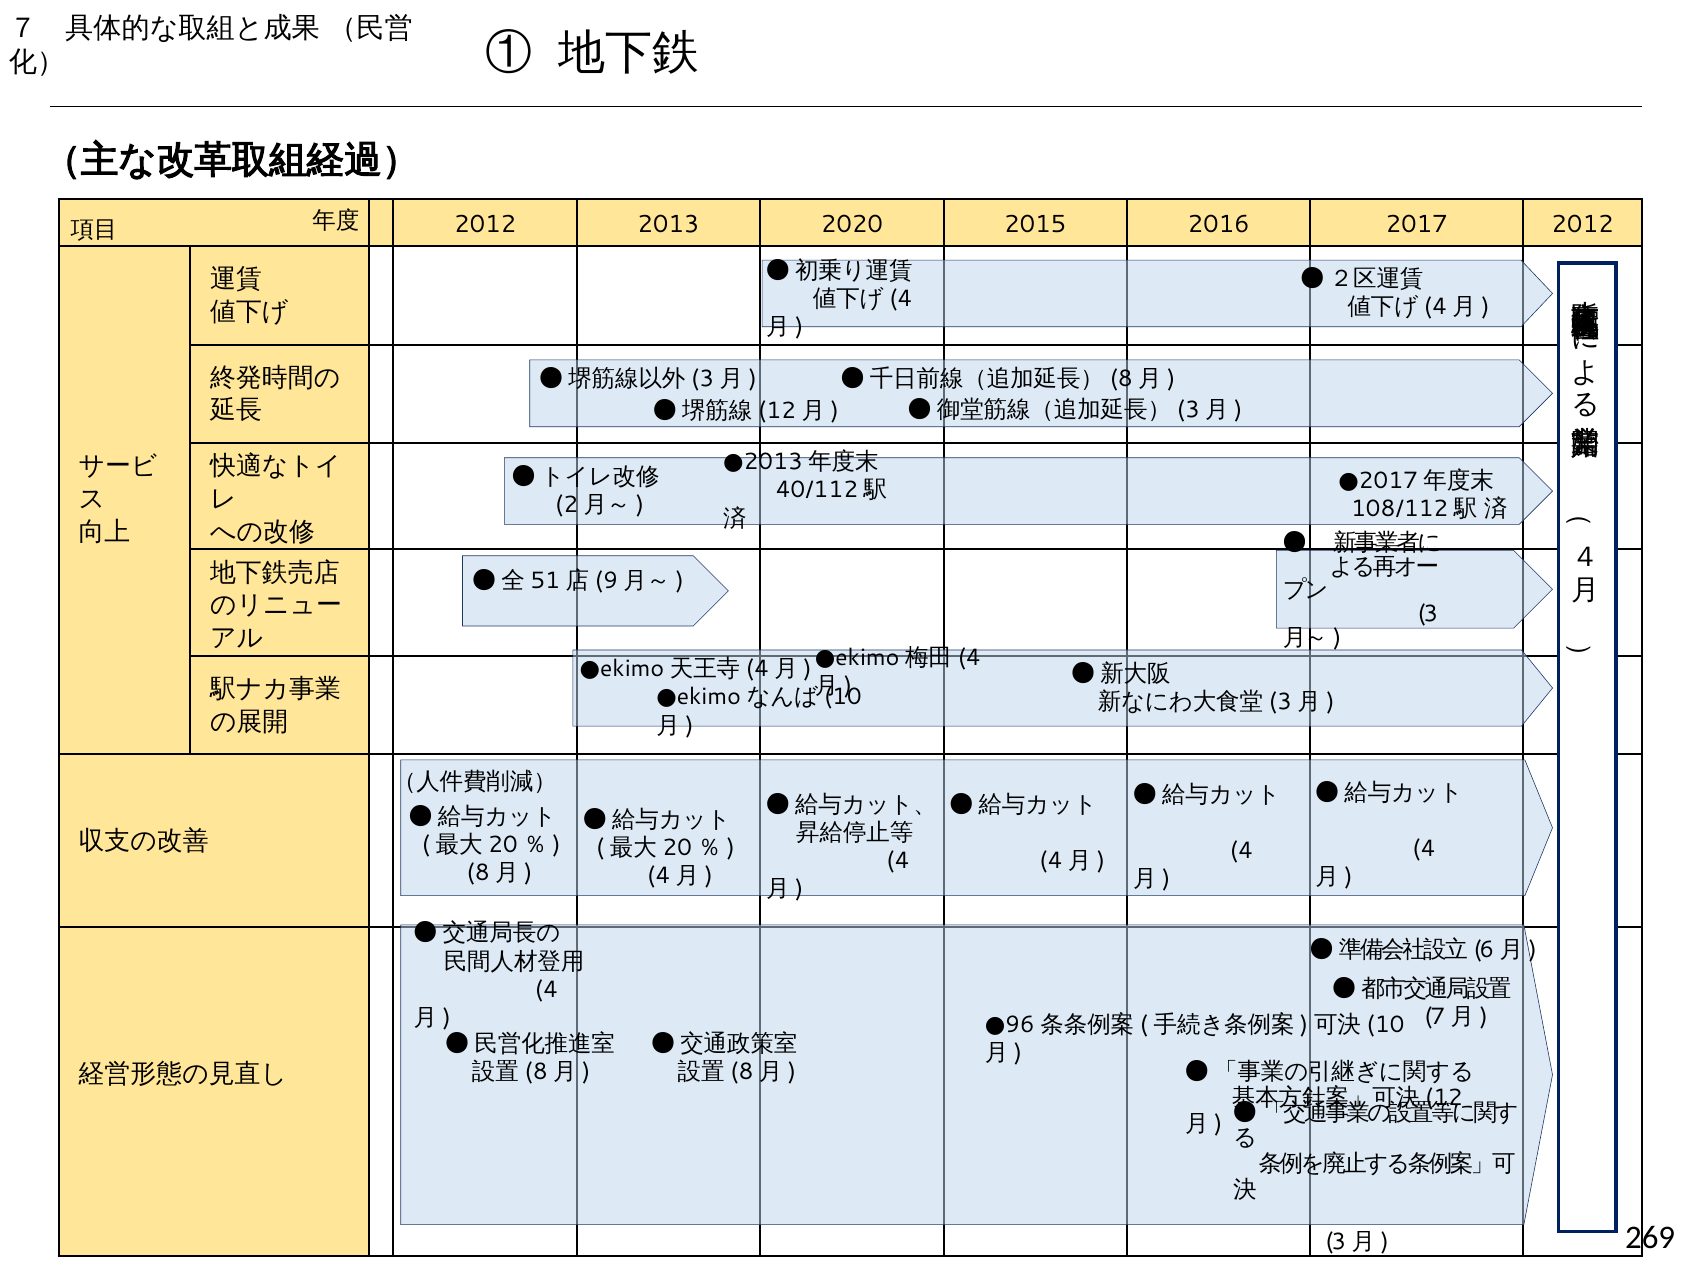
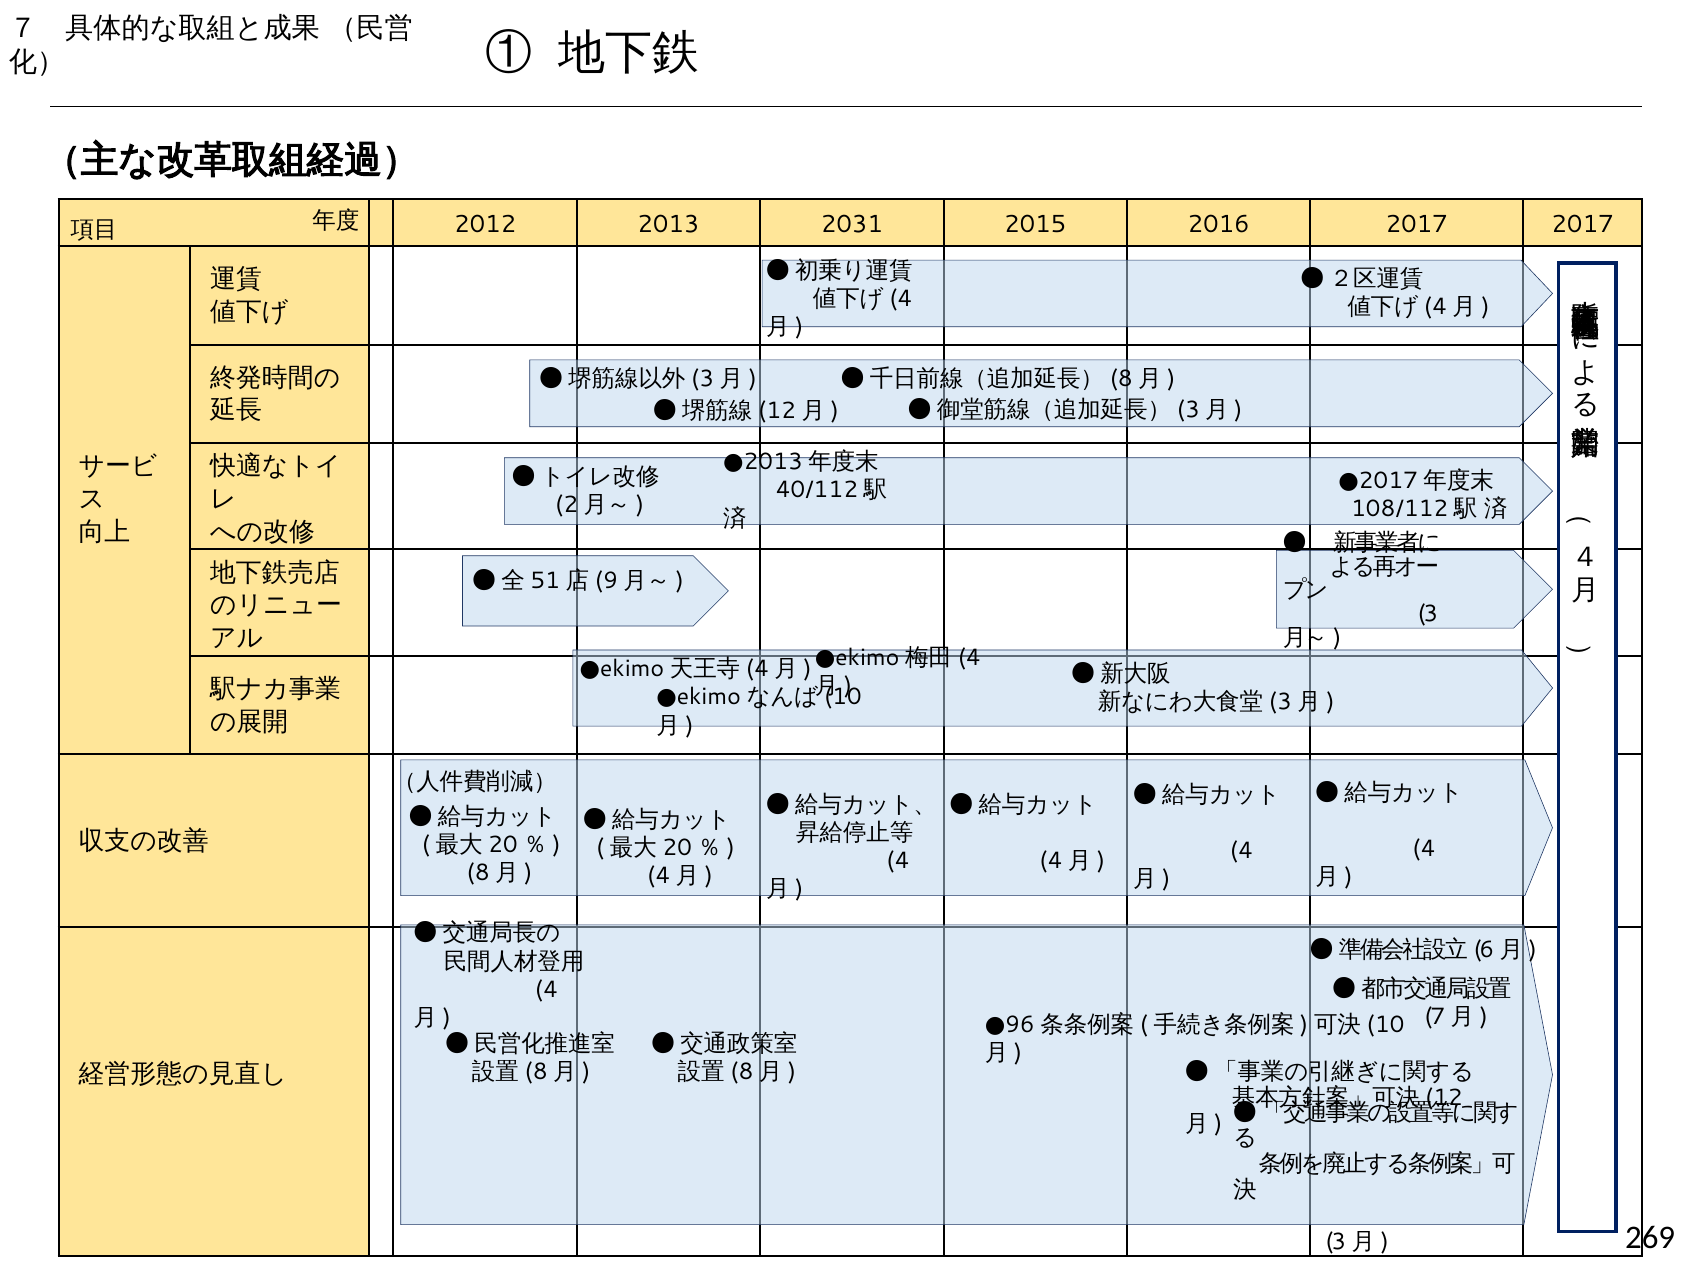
2020: 2020 -> 2031
2017 2012: 2012 -> 2017
